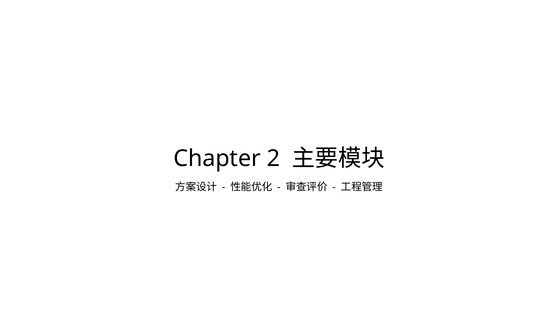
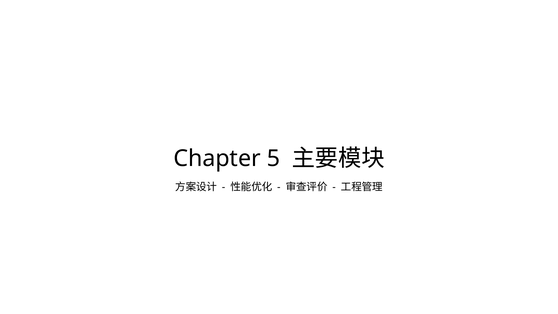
2: 2 -> 5
